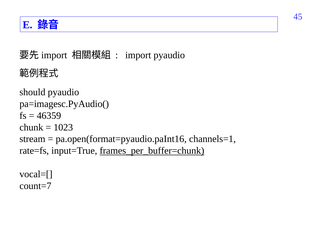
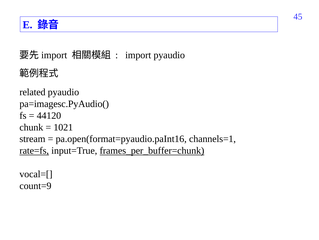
should: should -> related
46359: 46359 -> 44120
1023: 1023 -> 1021
rate=fs underline: none -> present
count=7: count=7 -> count=9
